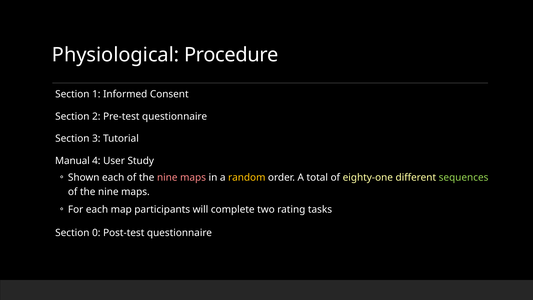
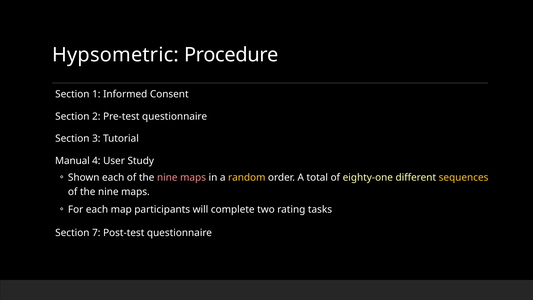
Physiological: Physiological -> Hypsometric
sequences colour: light green -> yellow
0: 0 -> 7
